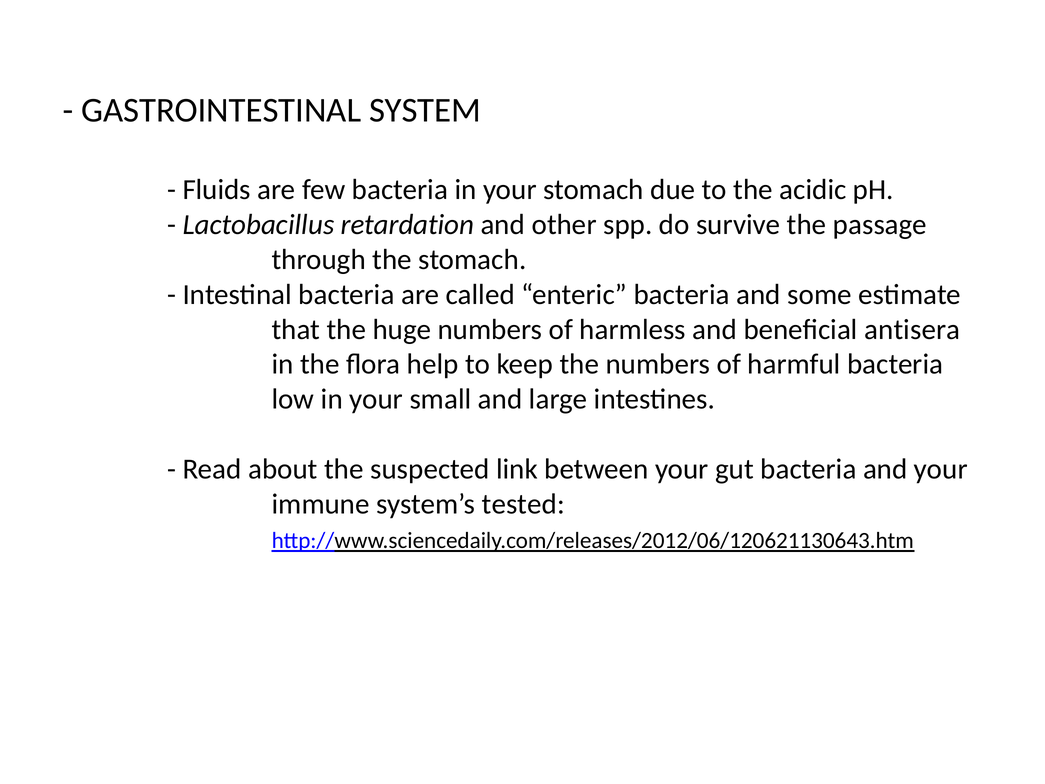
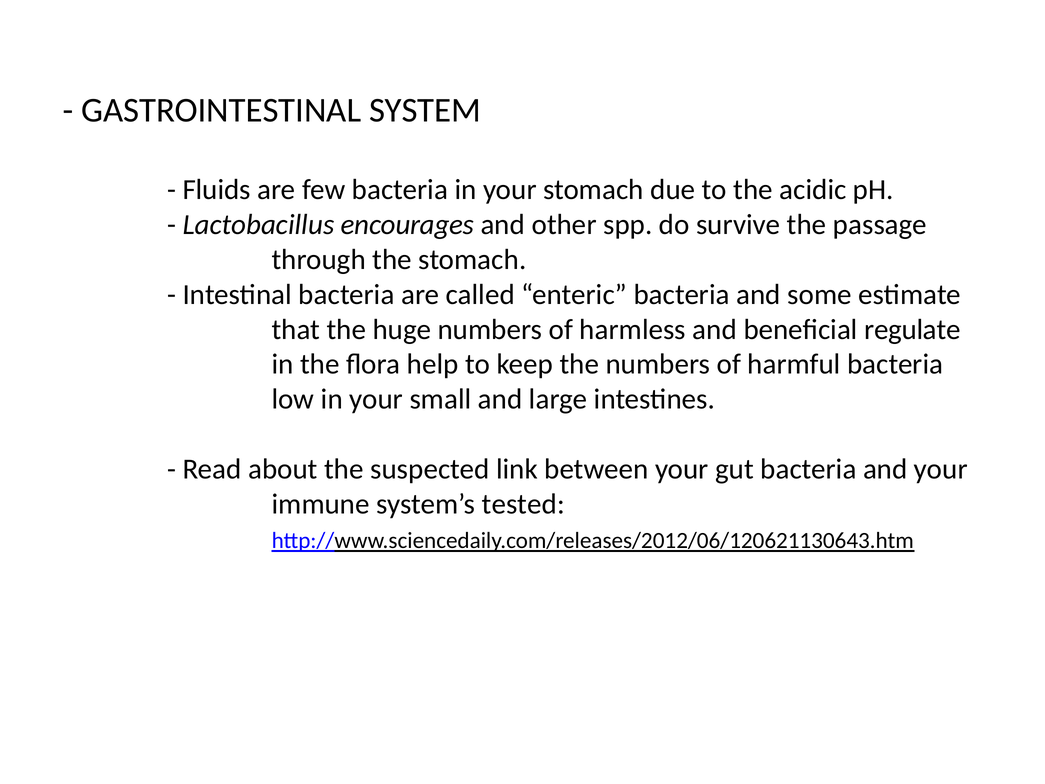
retardation: retardation -> encourages
antisera: antisera -> regulate
